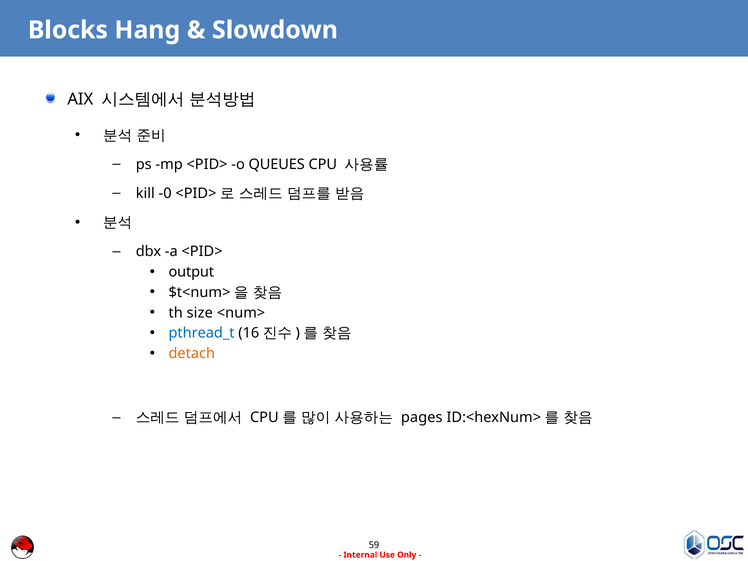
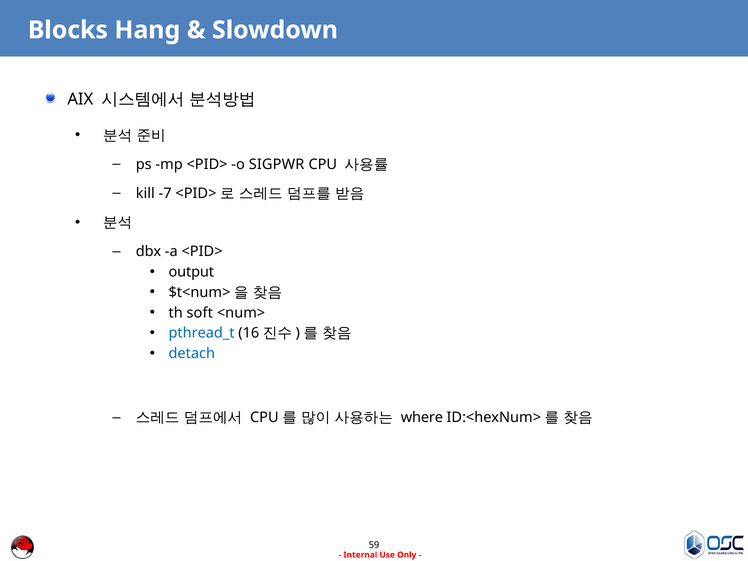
QUEUES: QUEUES -> SIGPWR
-0: -0 -> -7
size: size -> soft
detach colour: orange -> blue
pages: pages -> where
